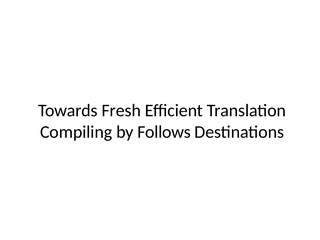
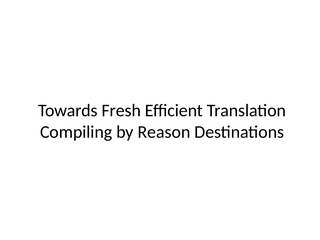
Follows: Follows -> Reason
